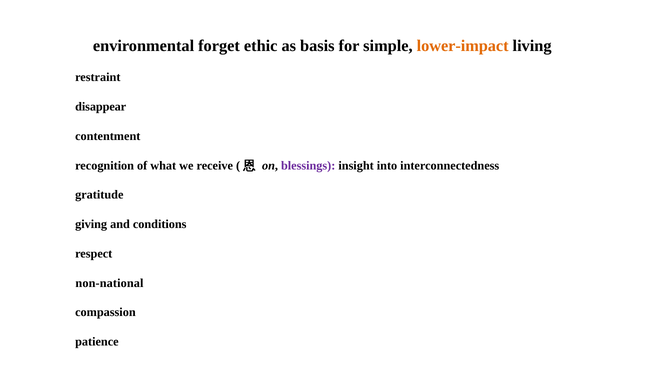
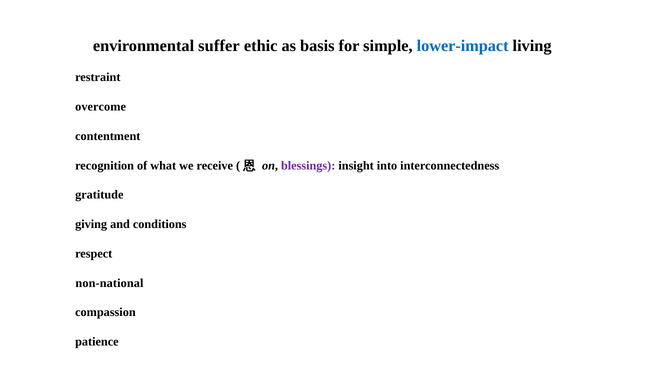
forget: forget -> suffer
lower-impact colour: orange -> blue
disappear: disappear -> overcome
